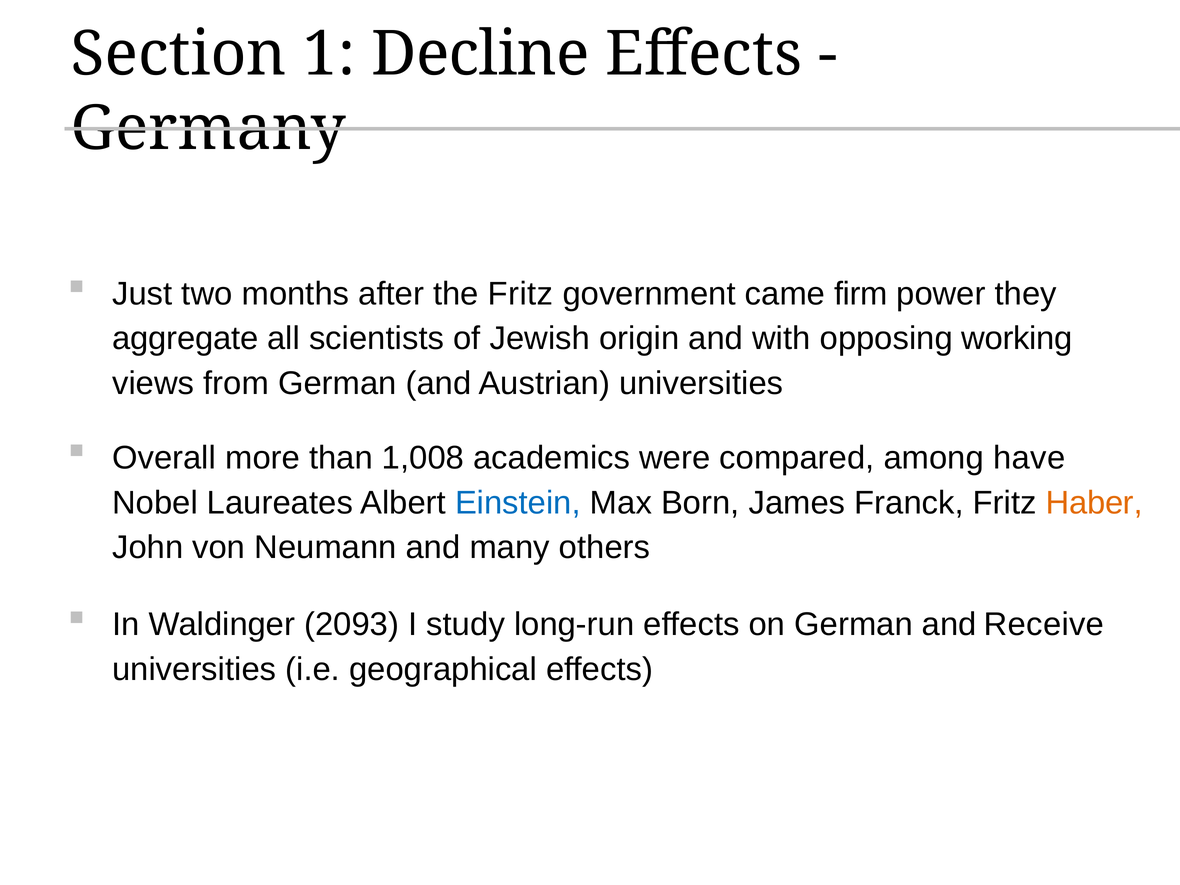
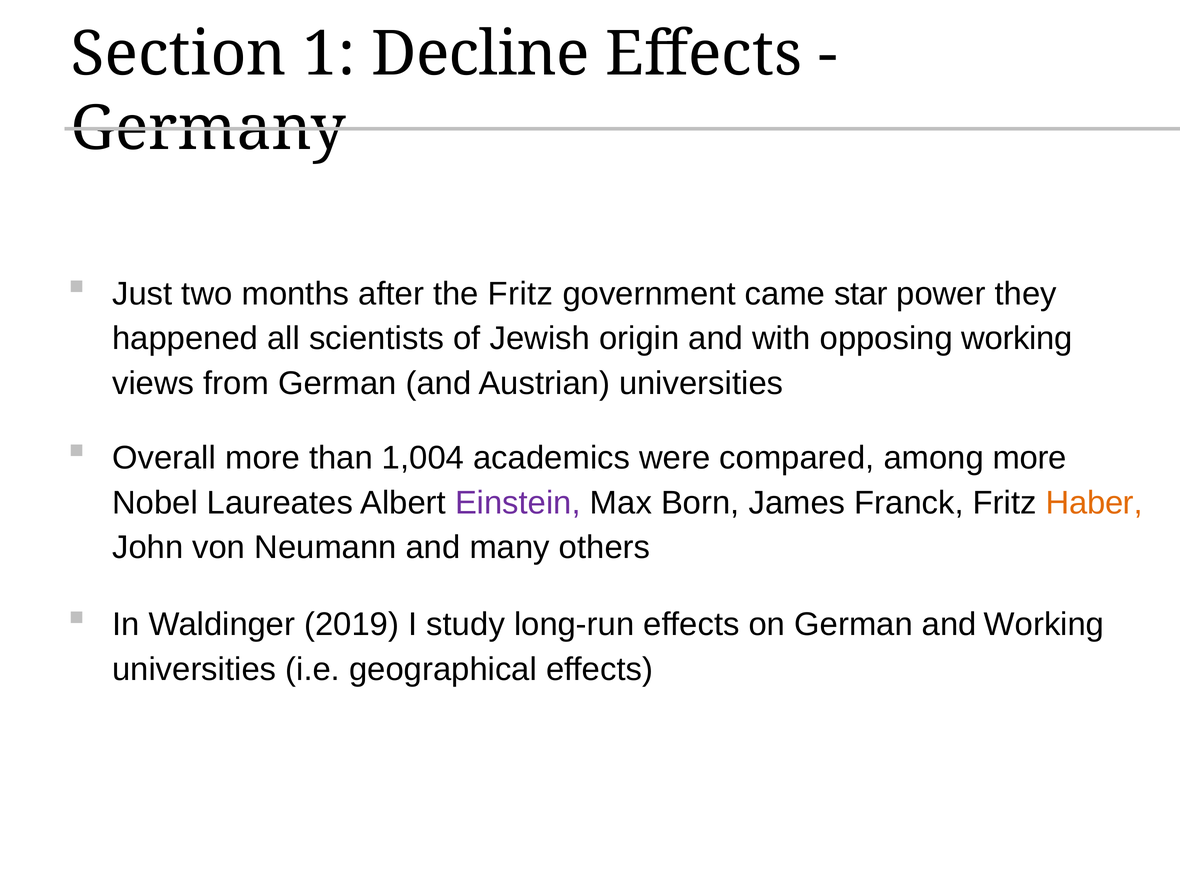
firm: firm -> star
aggregate: aggregate -> happened
1,008: 1,008 -> 1,004
among have: have -> more
Einstein colour: blue -> purple
2093: 2093 -> 2019
and Receive: Receive -> Working
